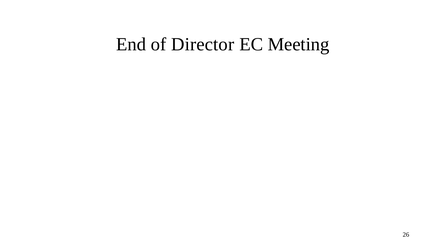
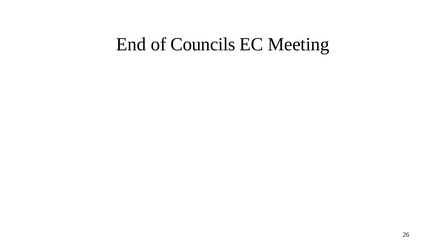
Director: Director -> Councils
